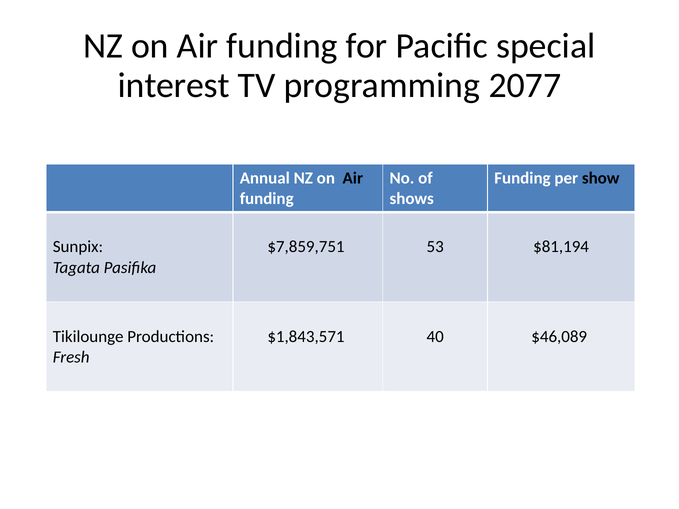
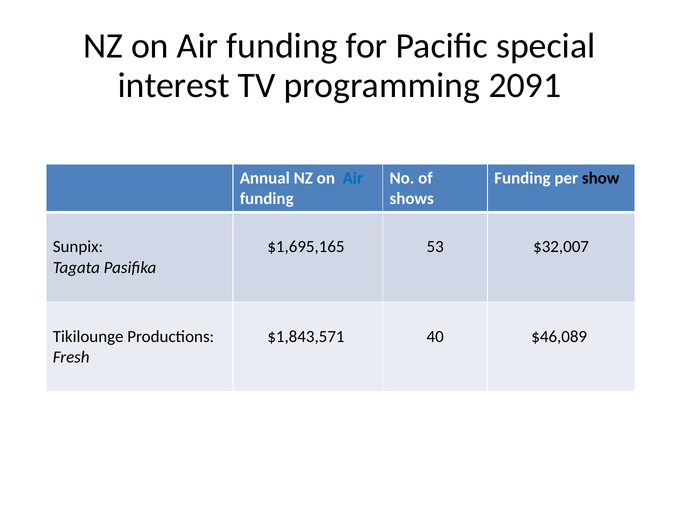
2077: 2077 -> 2091
Air at (353, 178) colour: black -> blue
$7,859,751: $7,859,751 -> $1,695,165
$81,194: $81,194 -> $32,007
